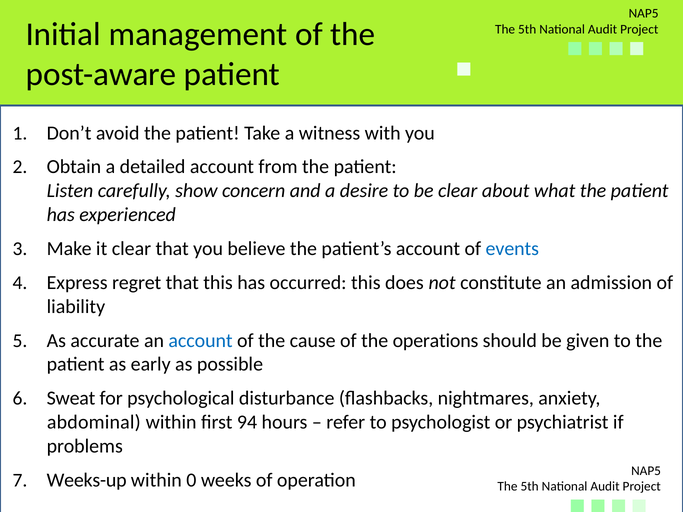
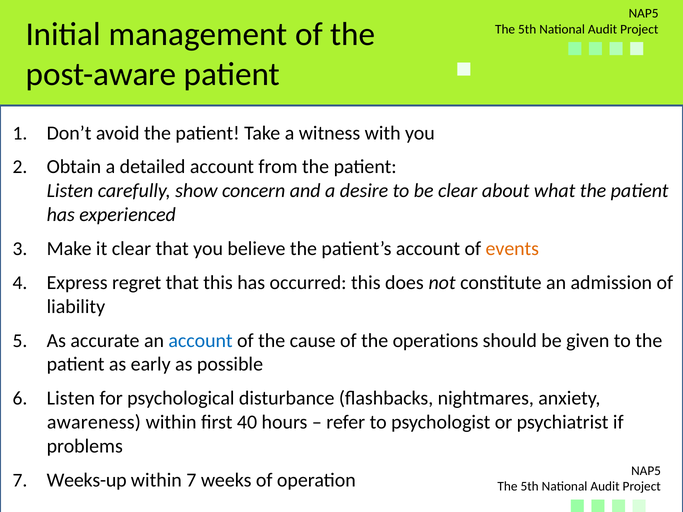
events colour: blue -> orange
Sweat at (71, 398): Sweat -> Listen
abdominal: abdominal -> awareness
94: 94 -> 40
within 0: 0 -> 7
